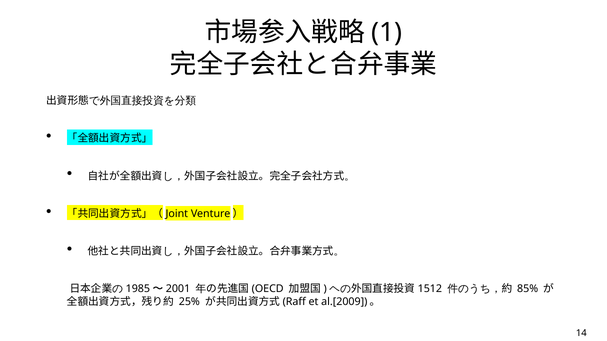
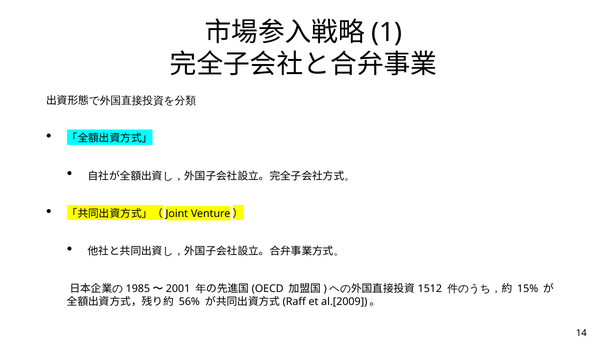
85%: 85% -> 15%
25%: 25% -> 56%
